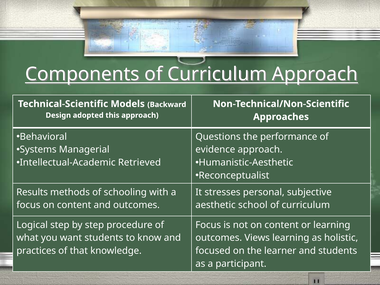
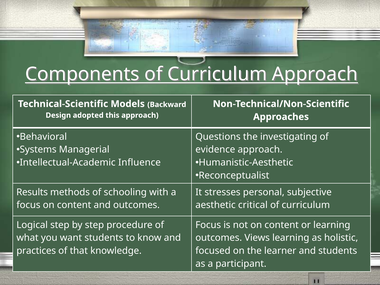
performance: performance -> investigating
Retrieved: Retrieved -> Influence
school: school -> critical
